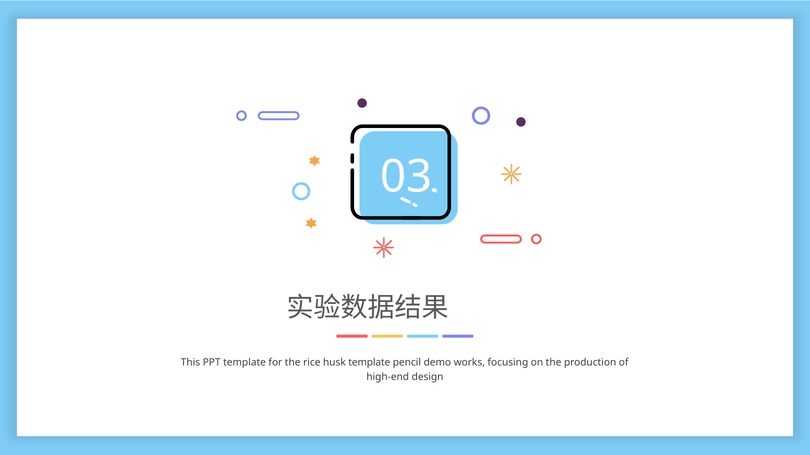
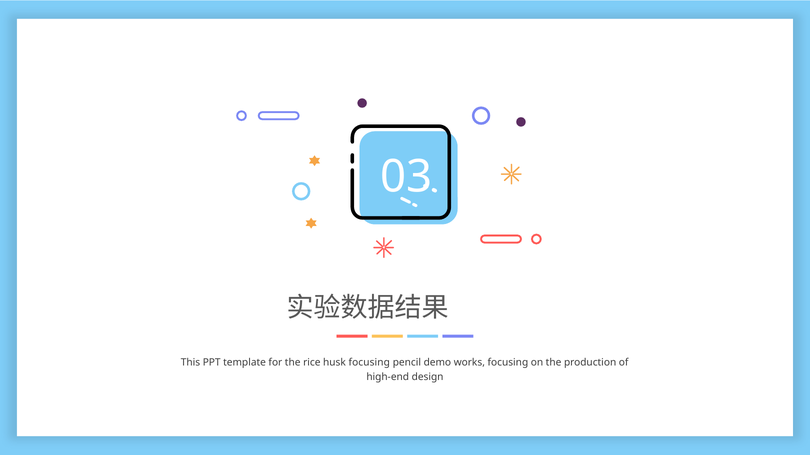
husk template: template -> focusing
